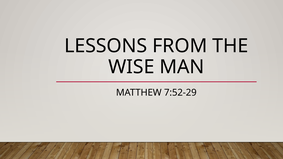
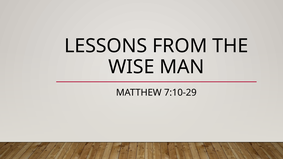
7:52-29: 7:52-29 -> 7:10-29
